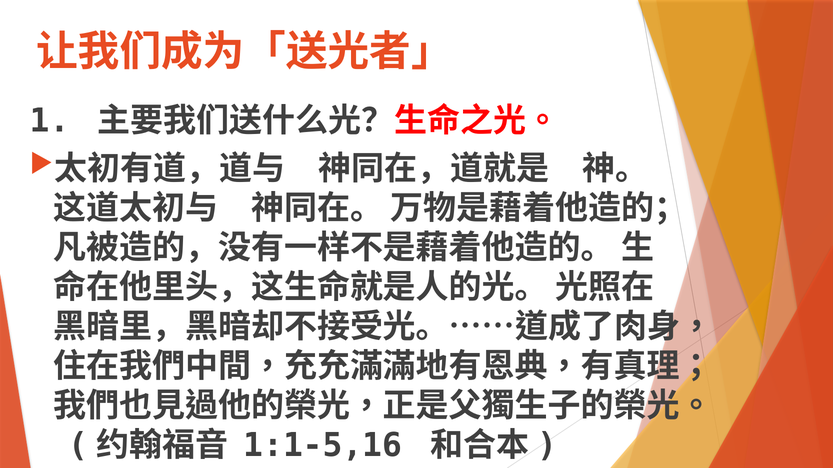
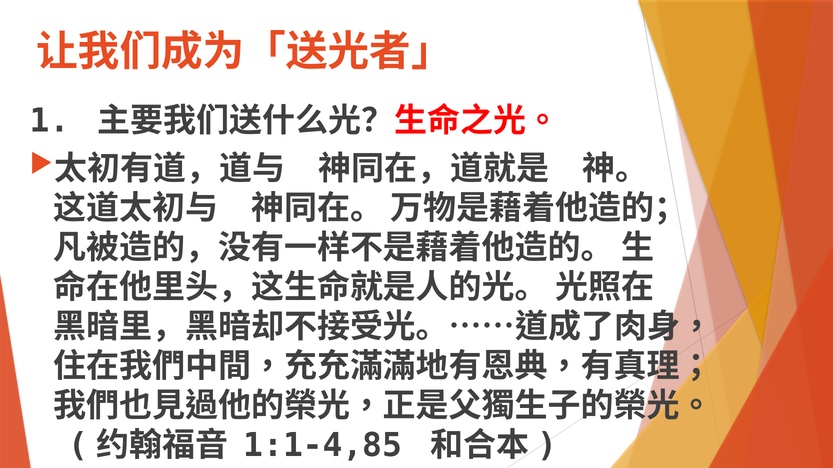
1:1-5,16: 1:1-5,16 -> 1:1-4,85
